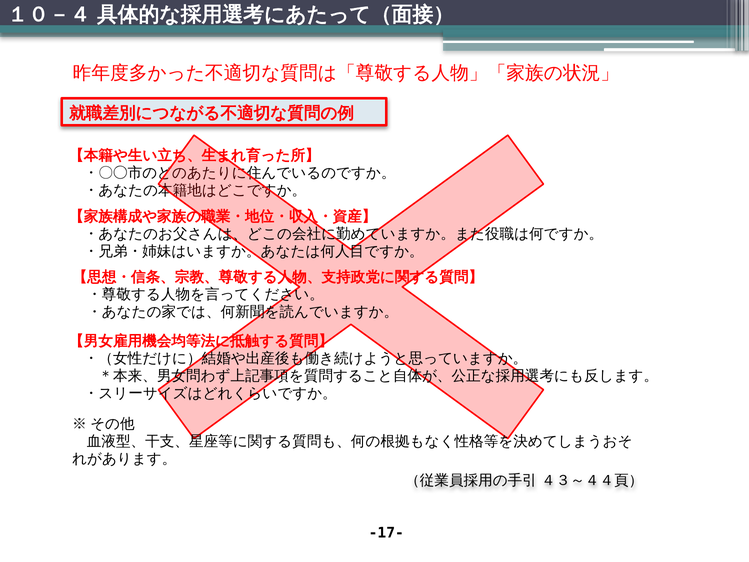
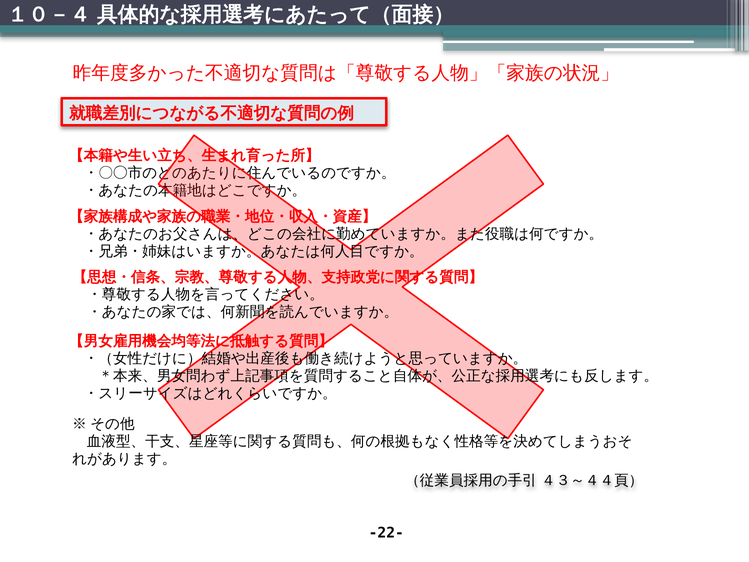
-17-: -17- -> -22-
